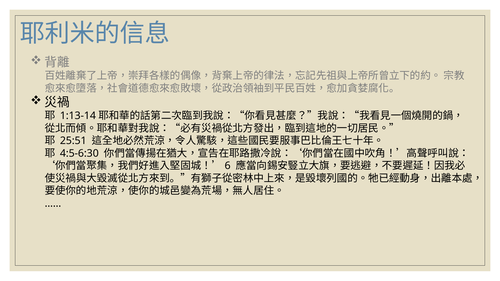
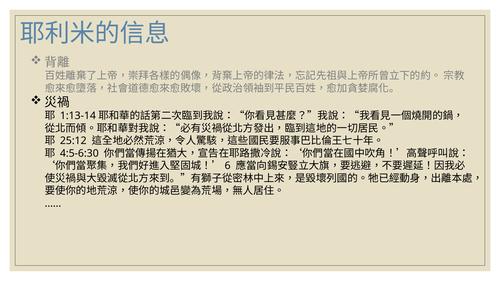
25:51: 25:51 -> 25:12
